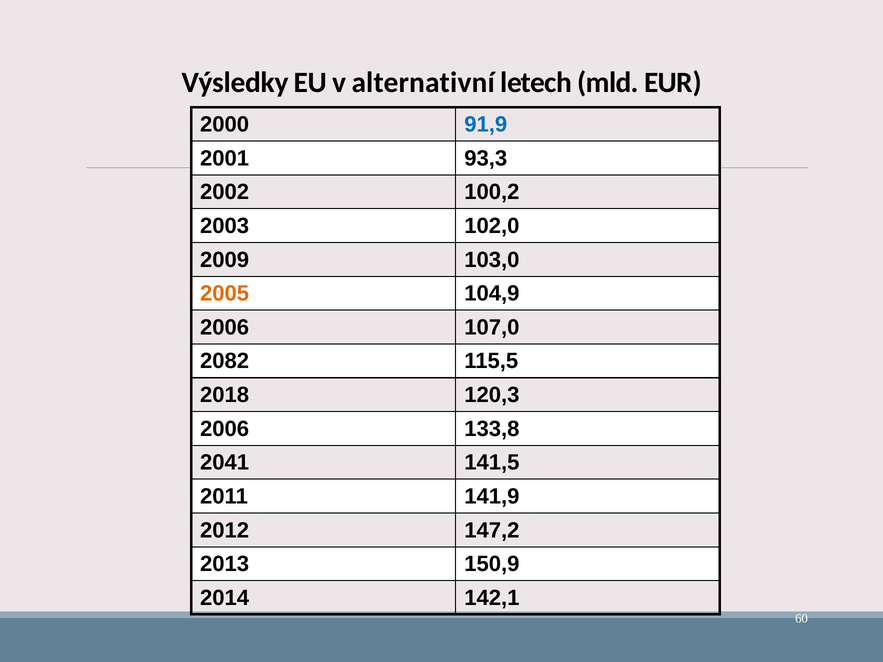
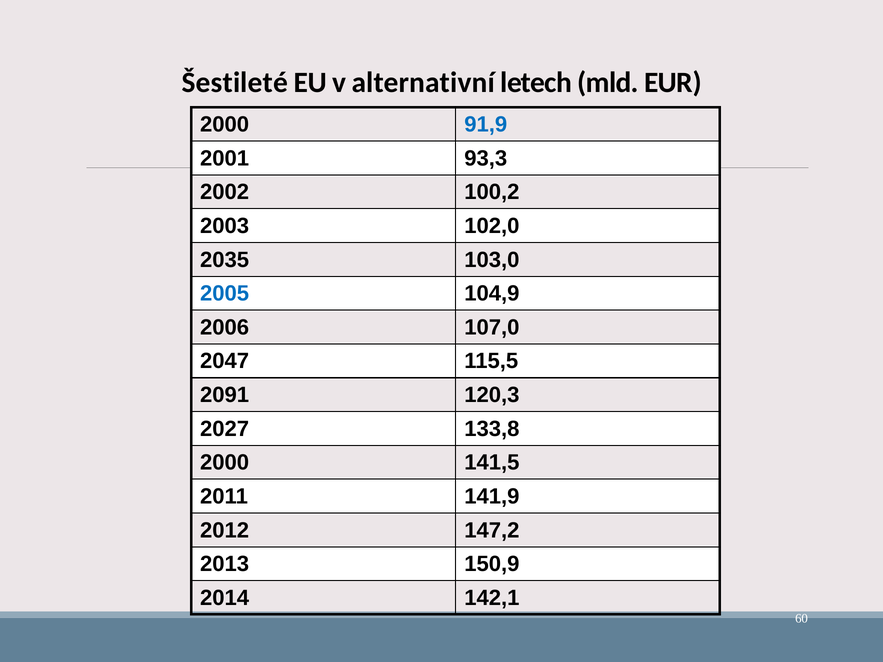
Výsledky: Výsledky -> Šestileté
2009: 2009 -> 2035
2005 colour: orange -> blue
2082: 2082 -> 2047
2018: 2018 -> 2091
2006 at (225, 429): 2006 -> 2027
2041 at (225, 463): 2041 -> 2000
